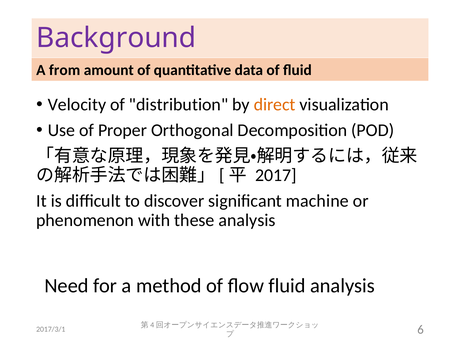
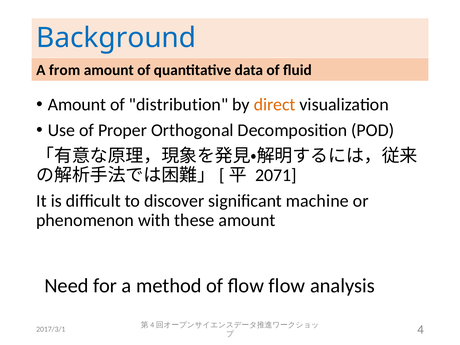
Background colour: purple -> blue
Velocity at (77, 105): Velocity -> Amount
2017: 2017 -> 2071
these analysis: analysis -> amount
flow fluid: fluid -> flow
6: 6 -> 4
